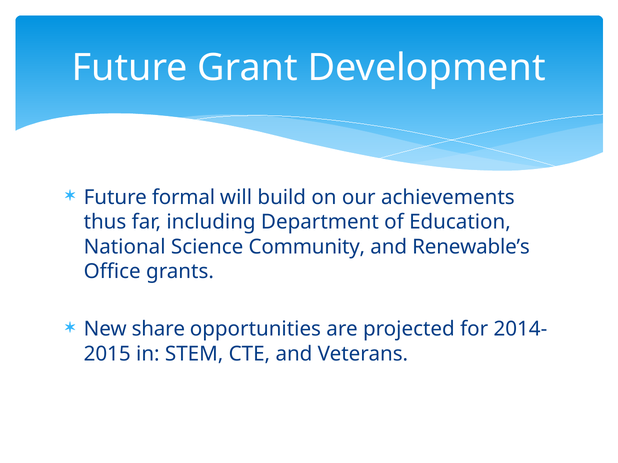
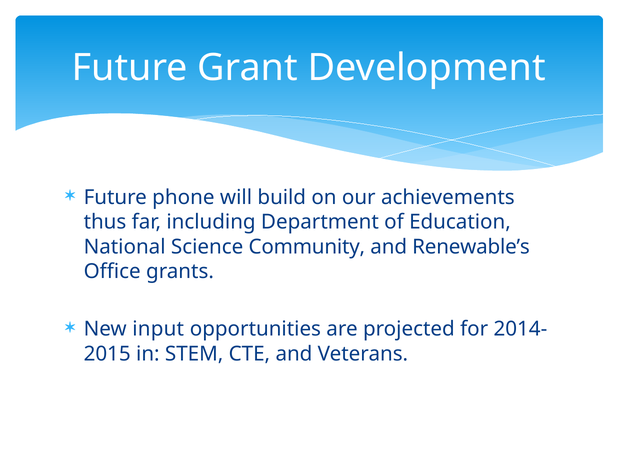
formal: formal -> phone
share: share -> input
